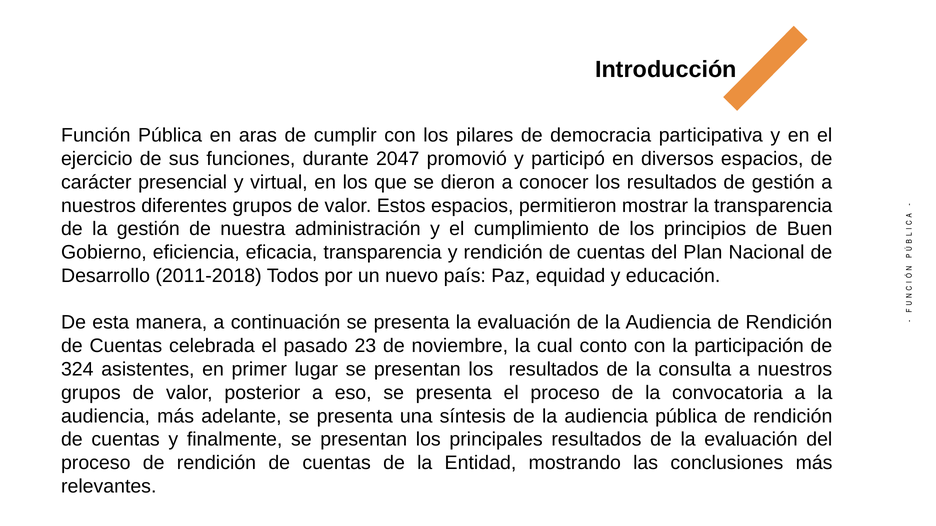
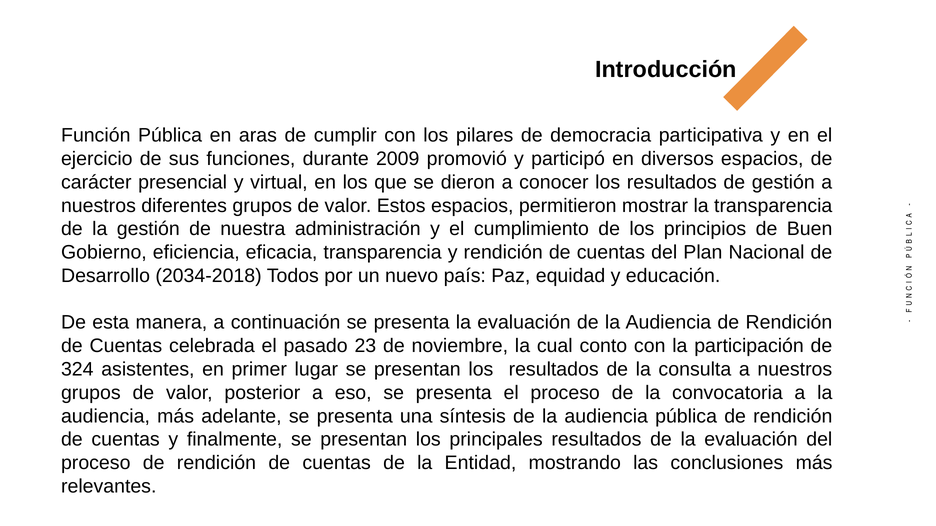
2047: 2047 -> 2009
2011-2018: 2011-2018 -> 2034-2018
